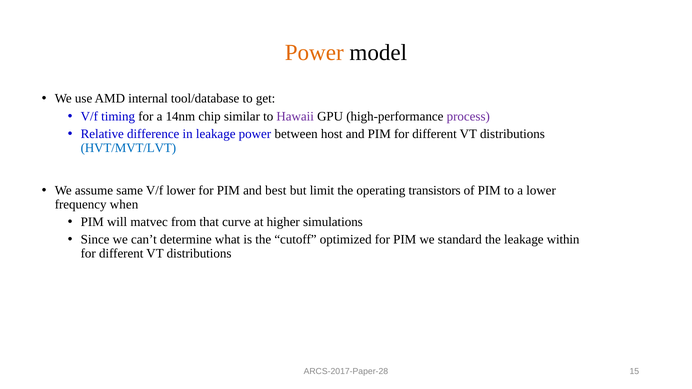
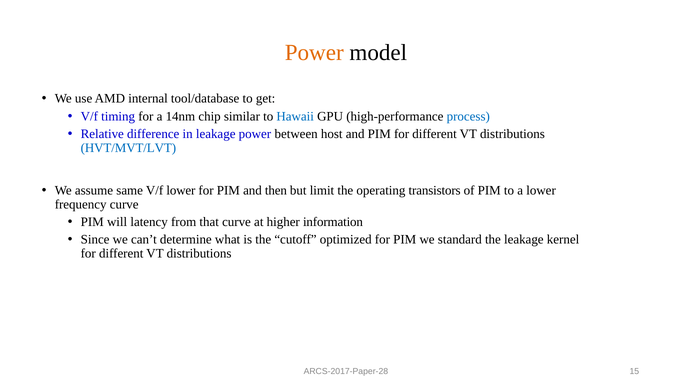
Hawaii colour: purple -> blue
process colour: purple -> blue
best: best -> then
frequency when: when -> curve
matvec: matvec -> latency
simulations: simulations -> information
within: within -> kernel
